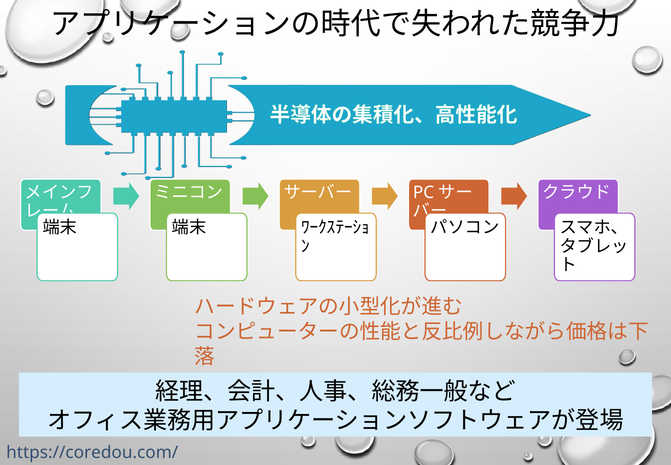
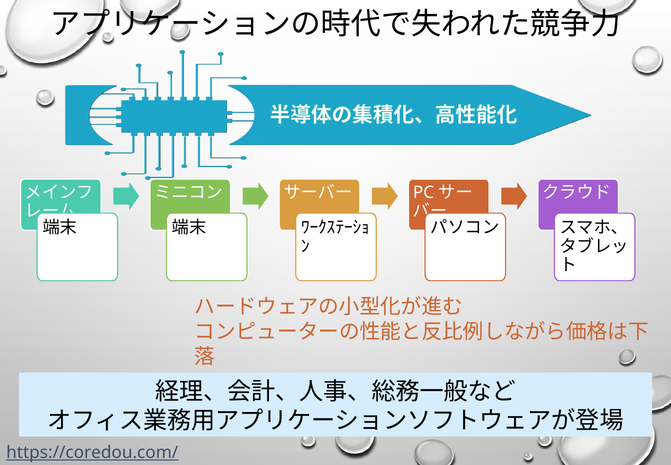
https://coredou.com/ underline: none -> present
